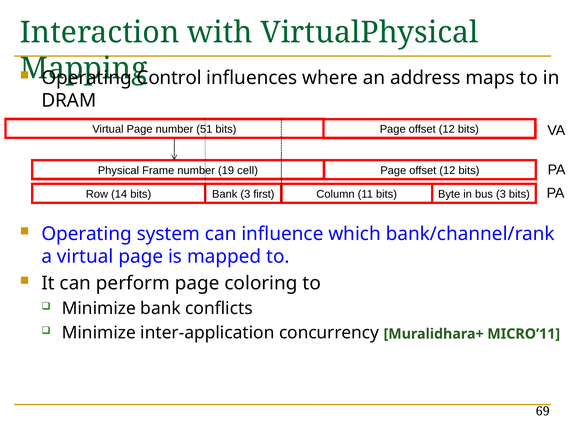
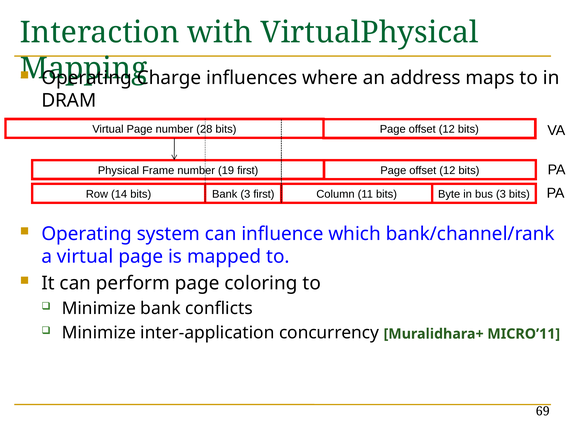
Control: Control -> Charge
51: 51 -> 28
19 cell: cell -> first
